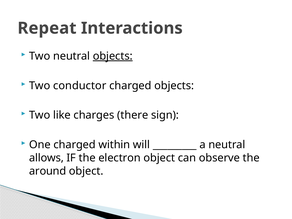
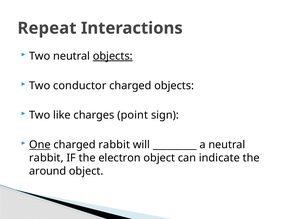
there: there -> point
One underline: none -> present
charged within: within -> rabbit
allows at (46, 158): allows -> rabbit
observe: observe -> indicate
